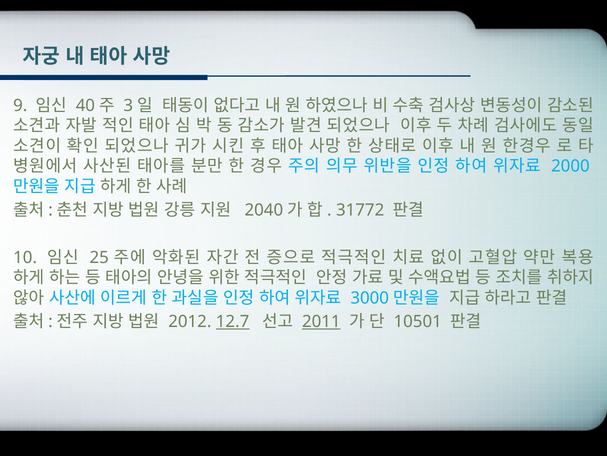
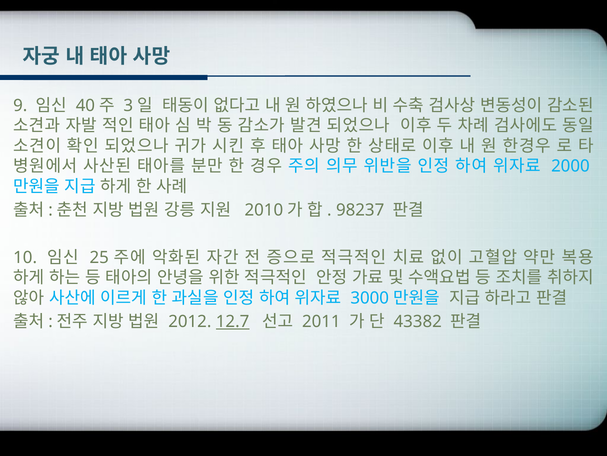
2040: 2040 -> 2010
31772: 31772 -> 98237
2011 underline: present -> none
10501: 10501 -> 43382
